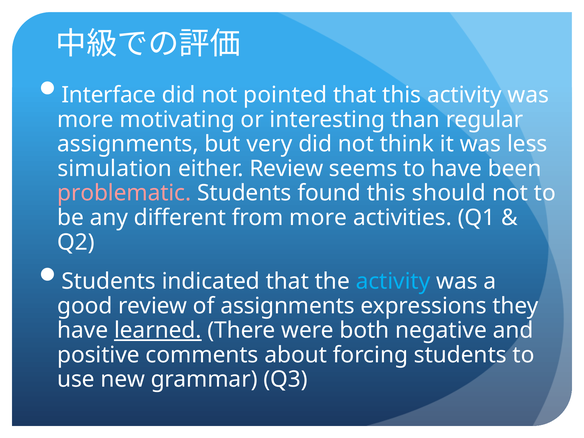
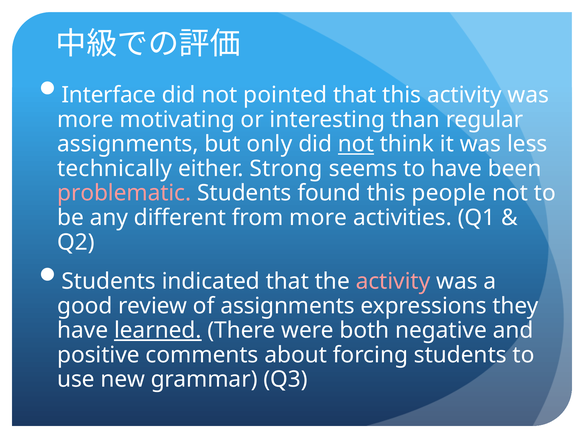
very: very -> only
not at (356, 144) underline: none -> present
simulation: simulation -> technically
either Review: Review -> Strong
should: should -> people
activity at (393, 281) colour: light blue -> pink
